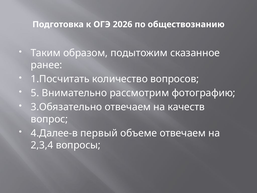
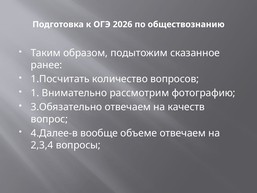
5: 5 -> 1
первый: первый -> вообще
